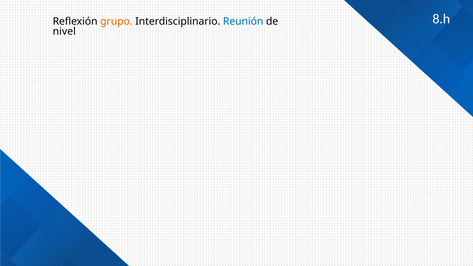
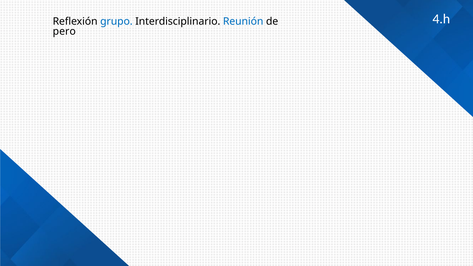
8.h: 8.h -> 4.h
grupo colour: orange -> blue
nivel: nivel -> pero
